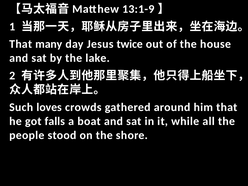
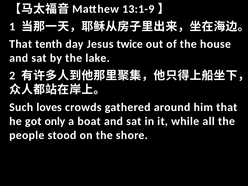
many: many -> tenth
falls: falls -> only
